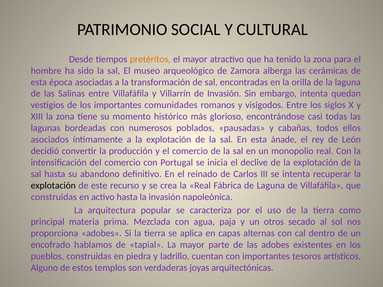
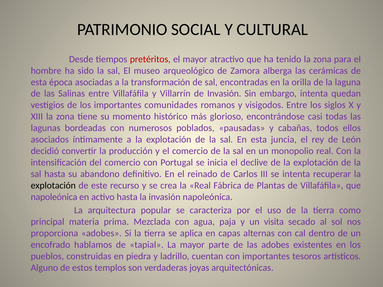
pretéritos colour: orange -> red
ánade: ánade -> juncia
de Laguna: Laguna -> Plantas
construidas at (54, 197): construidas -> napoleónica
otros: otros -> visita
